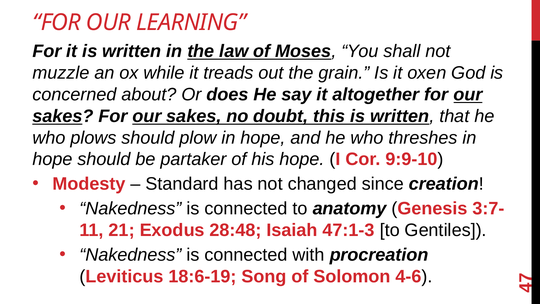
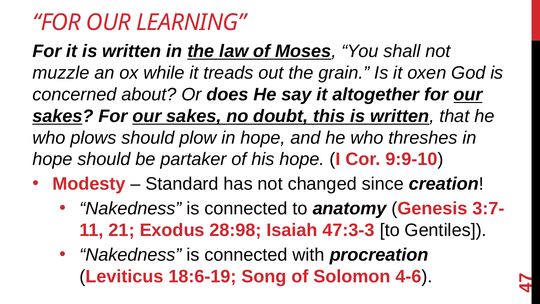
28:48: 28:48 -> 28:98
47:1-3: 47:1-3 -> 47:3-3
